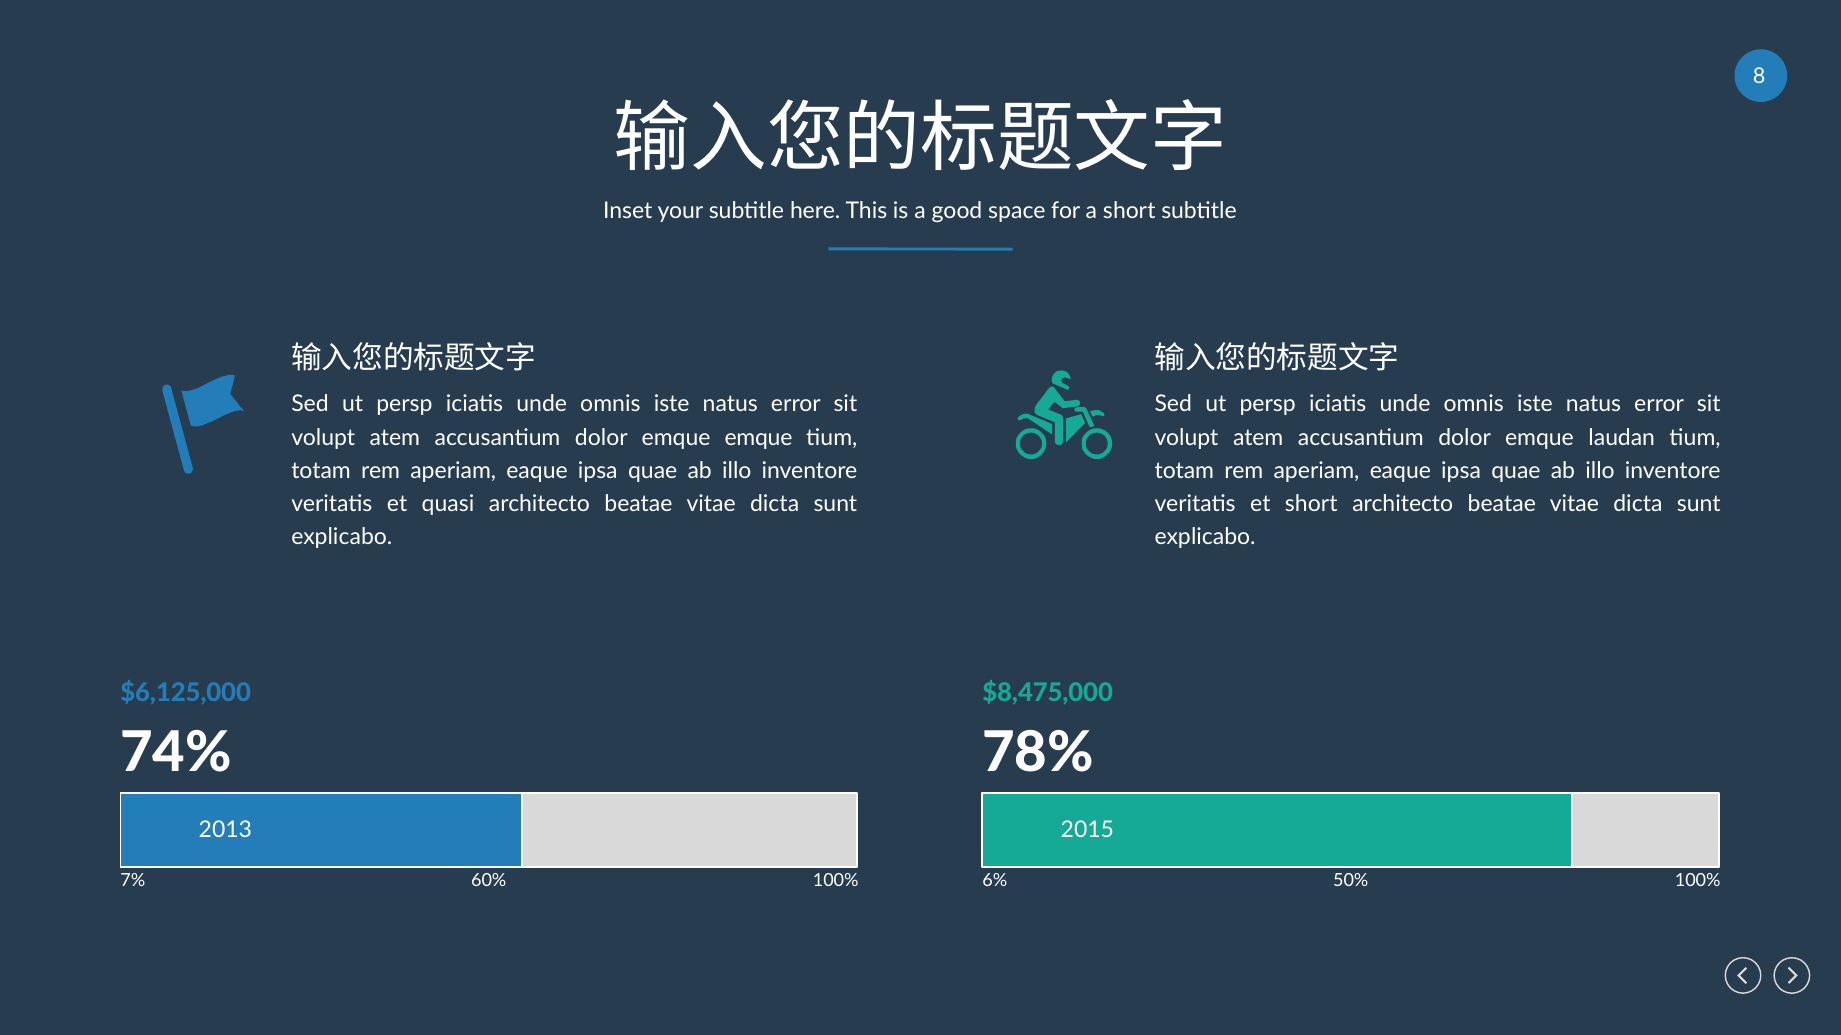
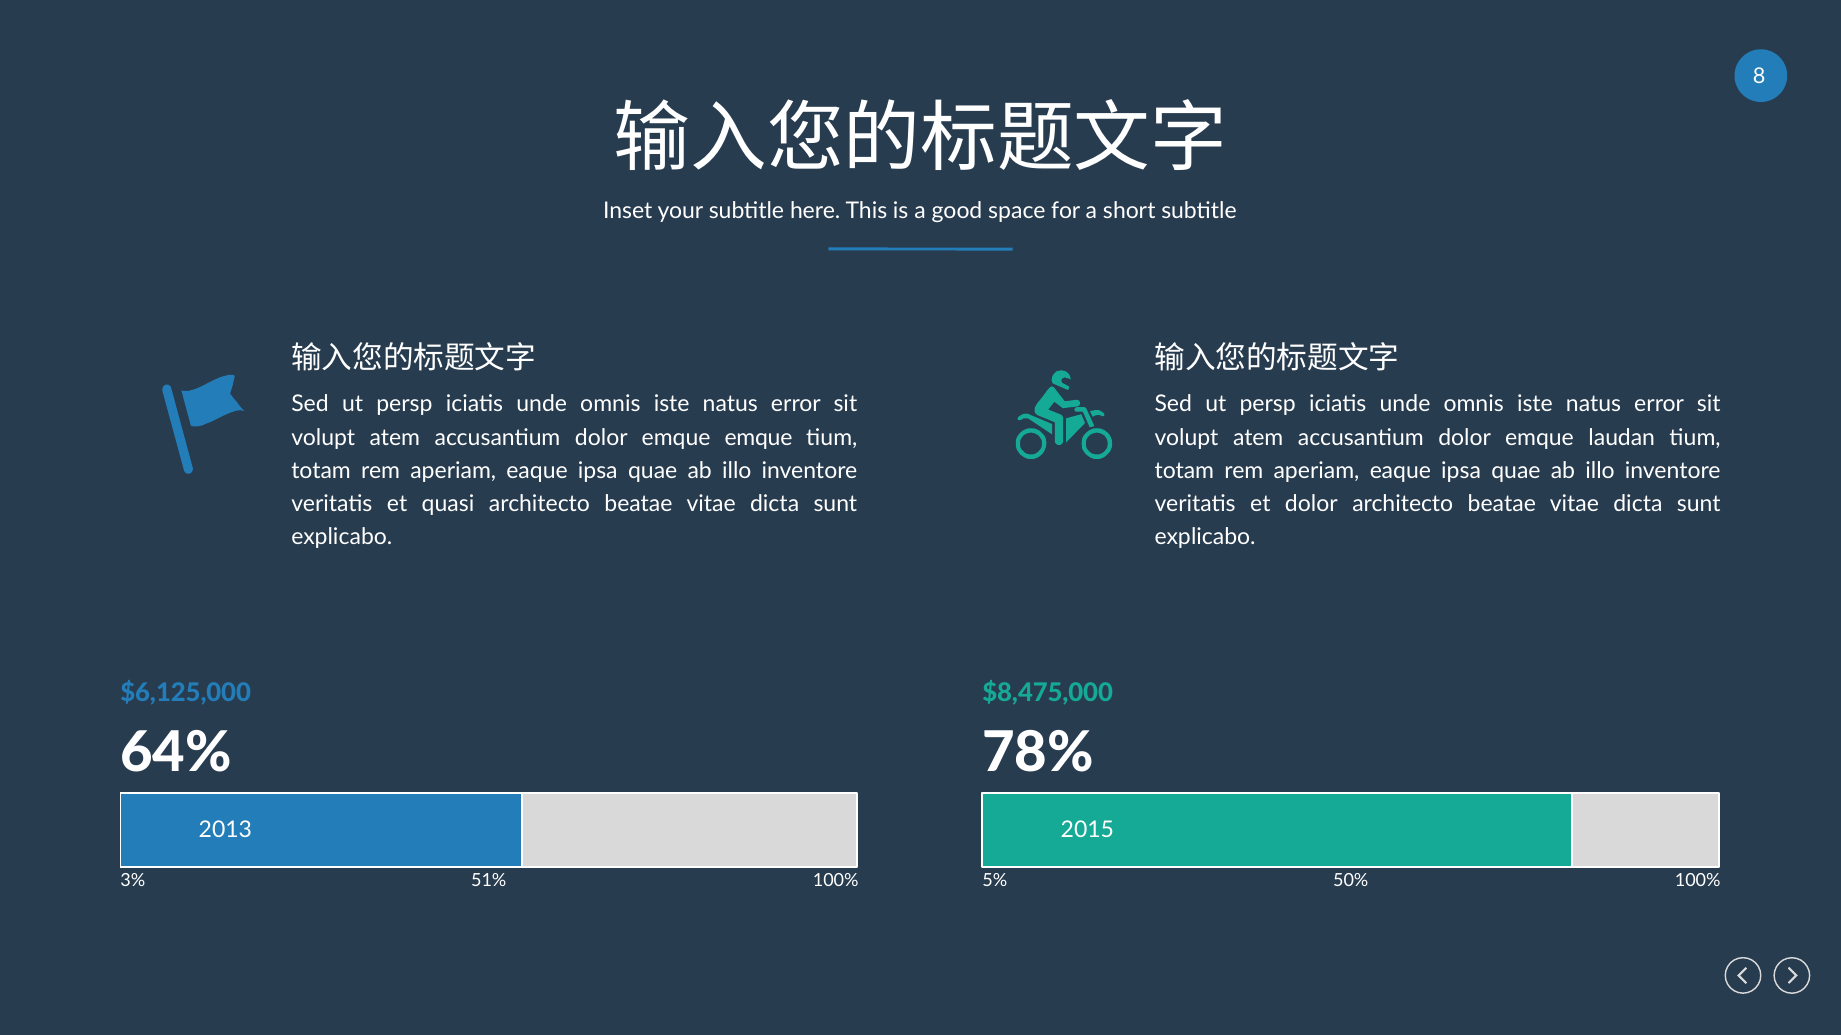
et short: short -> dolor
74%: 74% -> 64%
7%: 7% -> 3%
60%: 60% -> 51%
6%: 6% -> 5%
